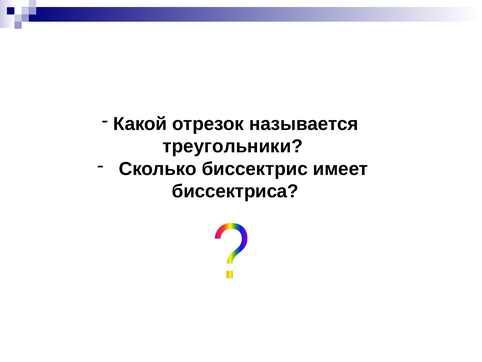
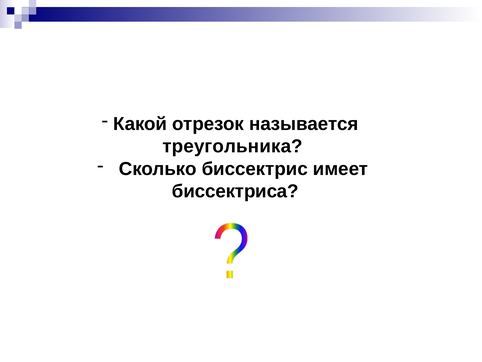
треугольники: треугольники -> треугольника
